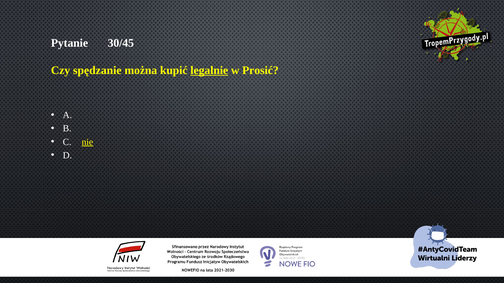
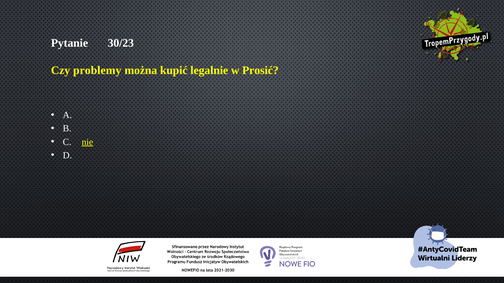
30/45: 30/45 -> 30/23
spędzanie: spędzanie -> problemy
legalnie underline: present -> none
